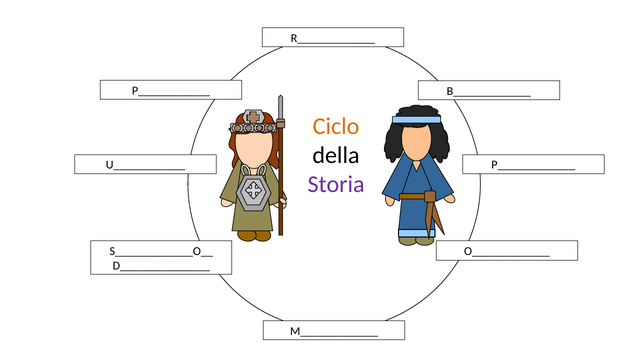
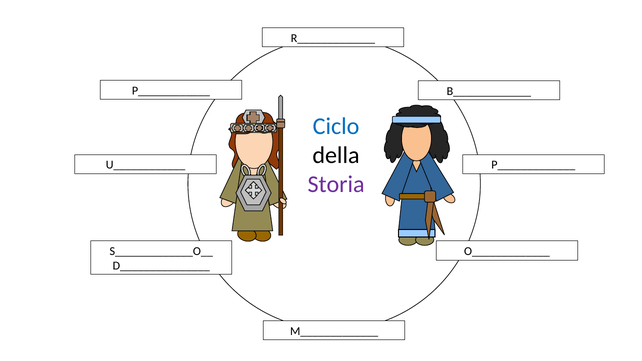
Ciclo colour: orange -> blue
